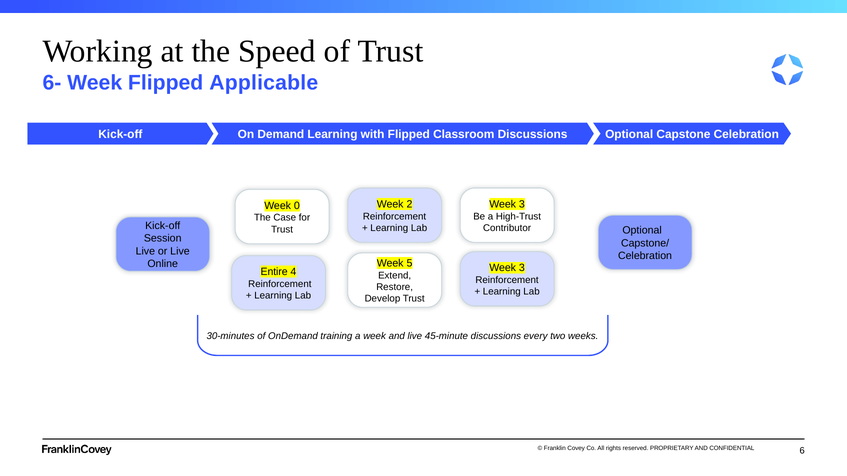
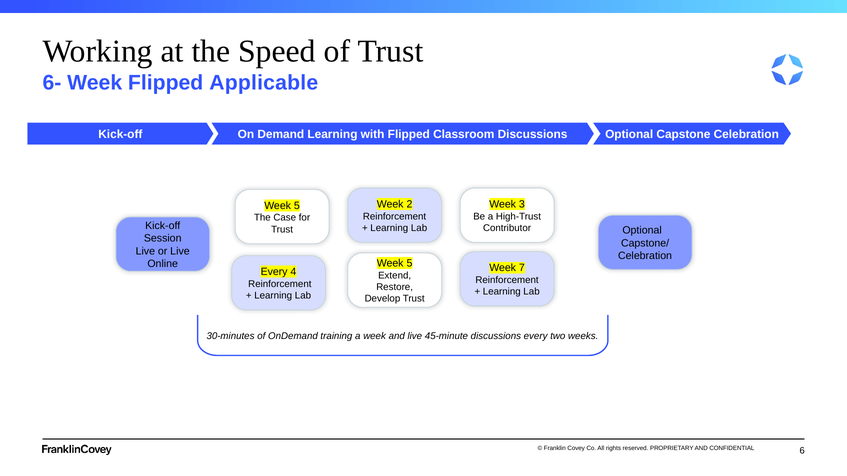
0 at (297, 206): 0 -> 5
3 at (522, 268): 3 -> 7
Entire at (274, 272): Entire -> Every
